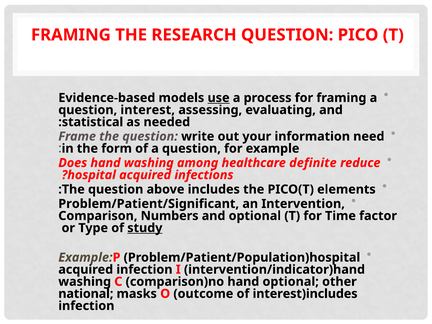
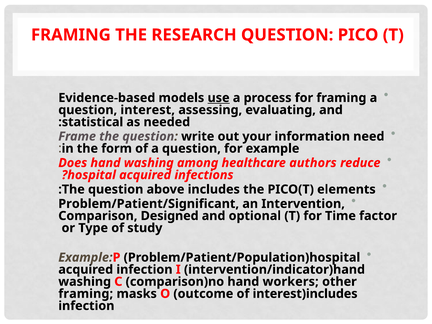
definite: definite -> authors
Numbers: Numbers -> Designed
study underline: present -> none
hand optional: optional -> workers
national at (86, 294): national -> framing
